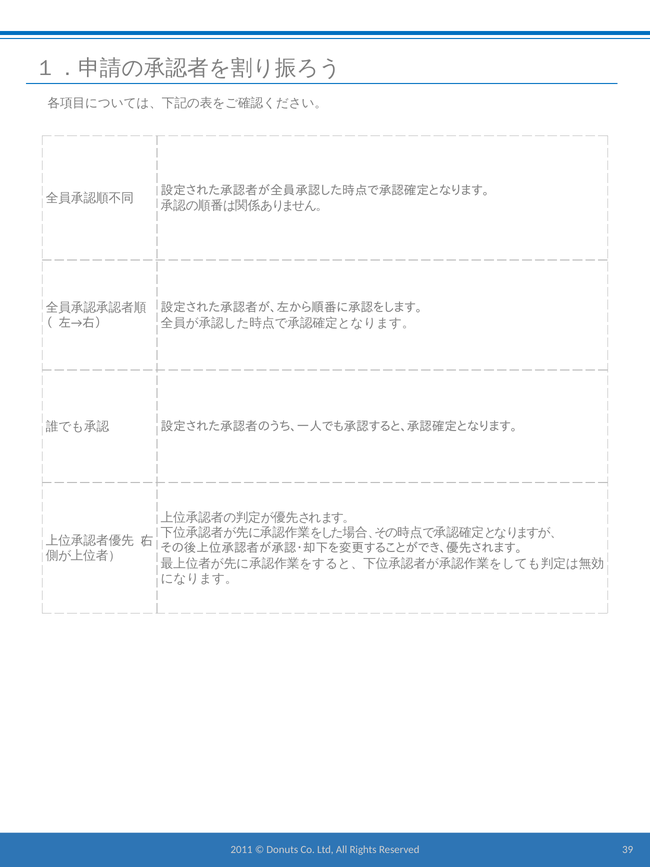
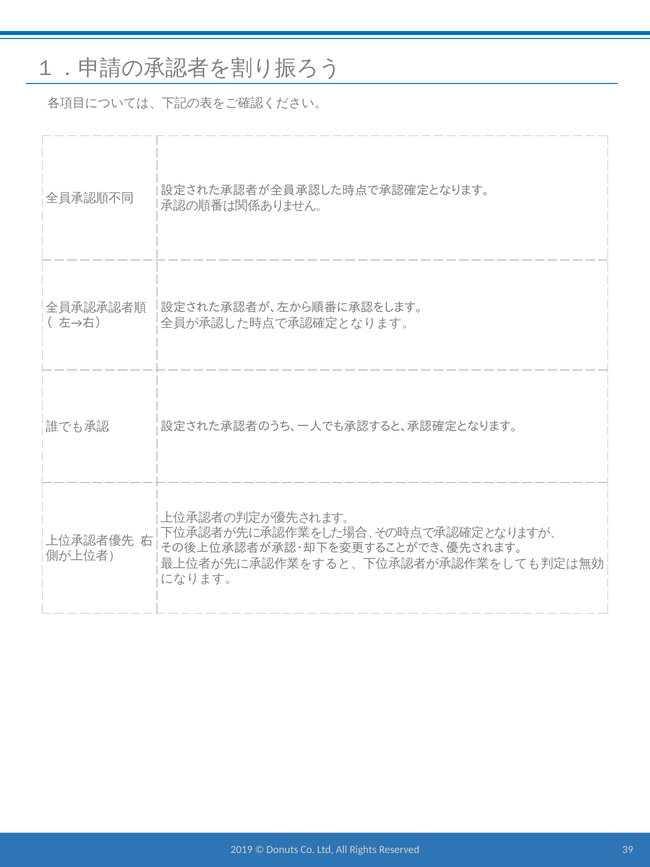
2011: 2011 -> 2019
